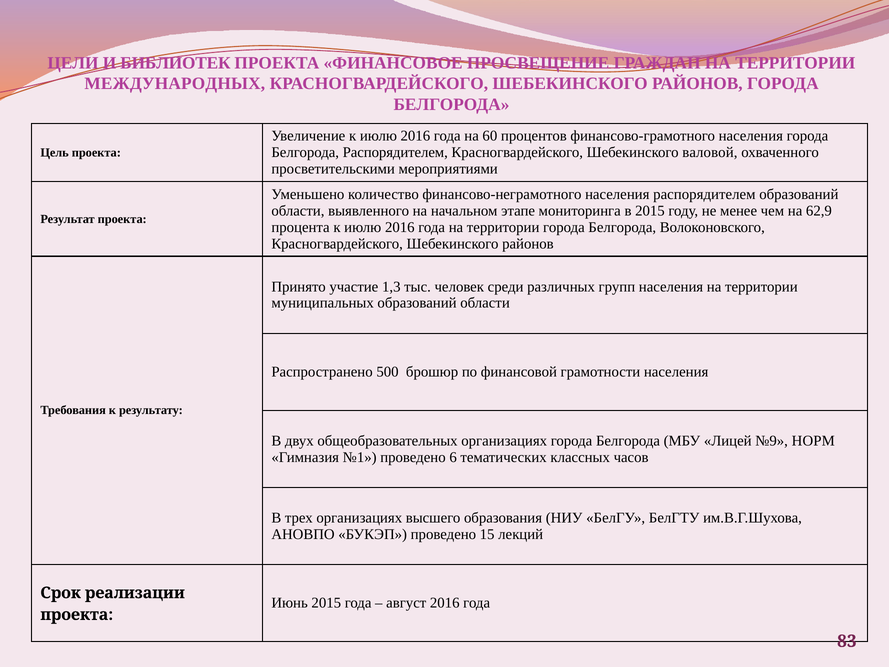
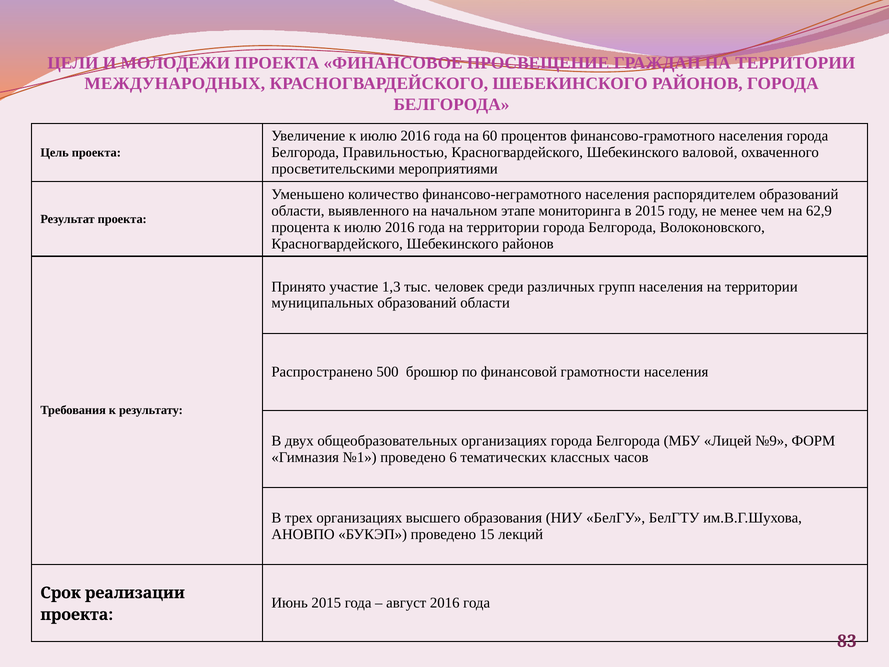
БИБЛИОТЕК: БИБЛИОТЕК -> МОЛОДЕЖИ
Белгорода Распорядителем: Распорядителем -> Правильностью
НОРМ: НОРМ -> ФОРМ
